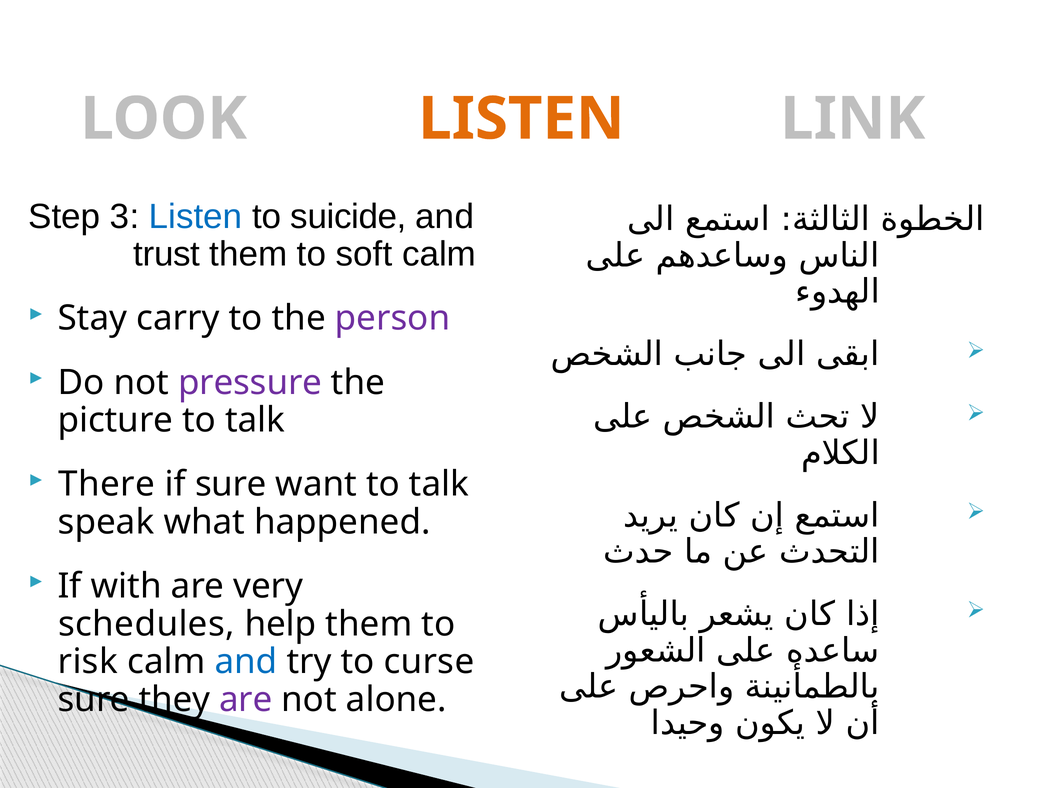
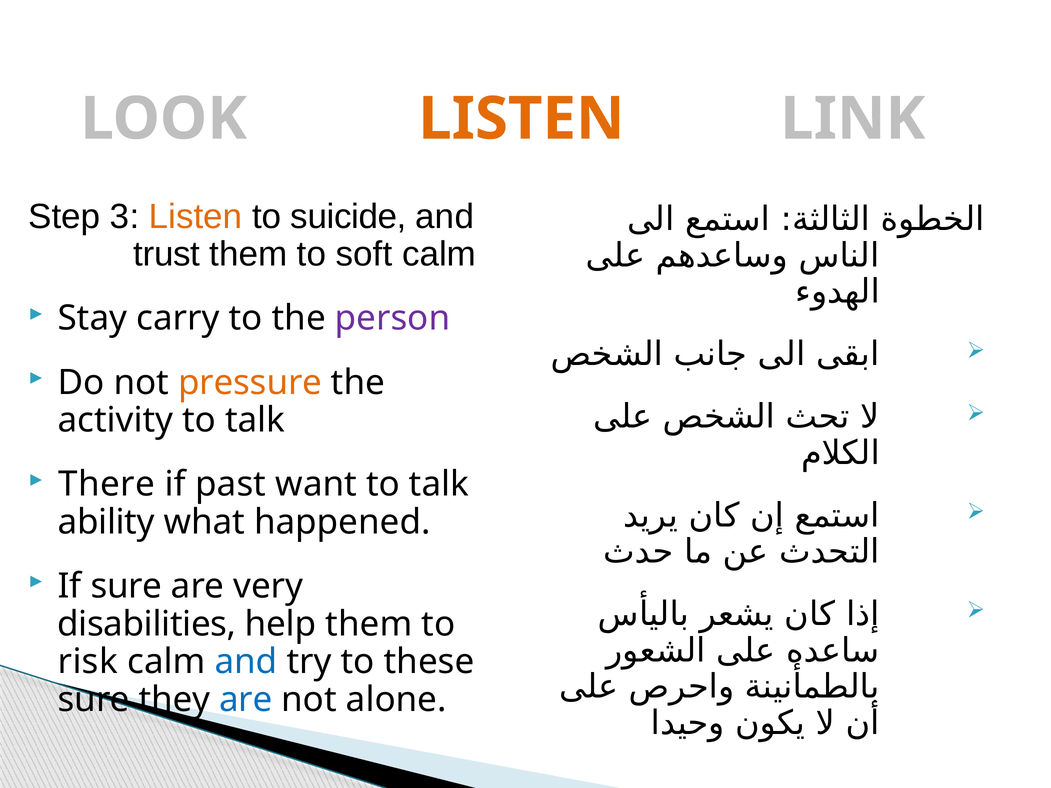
Listen at (196, 217) colour: blue -> orange
pressure colour: purple -> orange
picture: picture -> activity
if sure: sure -> past
speak: speak -> ability
If with: with -> sure
schedules: schedules -> disabilities
curse: curse -> these
are at (246, 700) colour: purple -> blue
